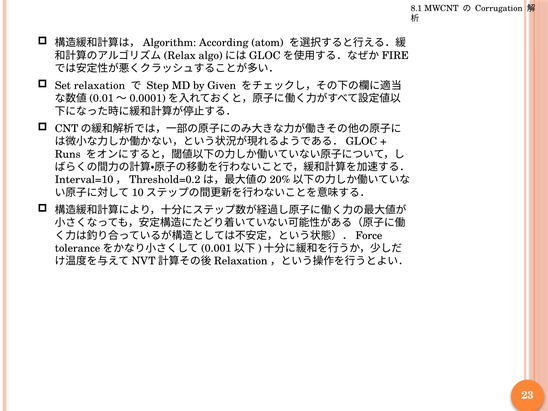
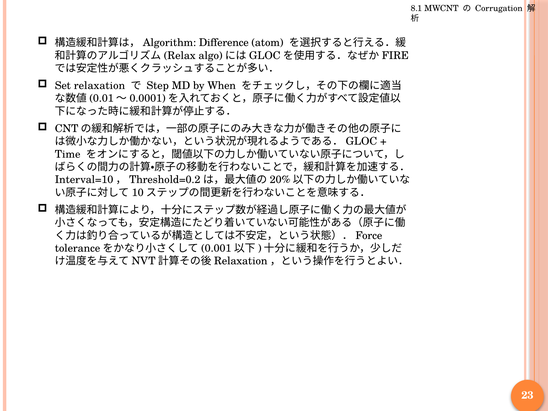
According: According -> Difference
Given: Given -> When
Runs: Runs -> Time
